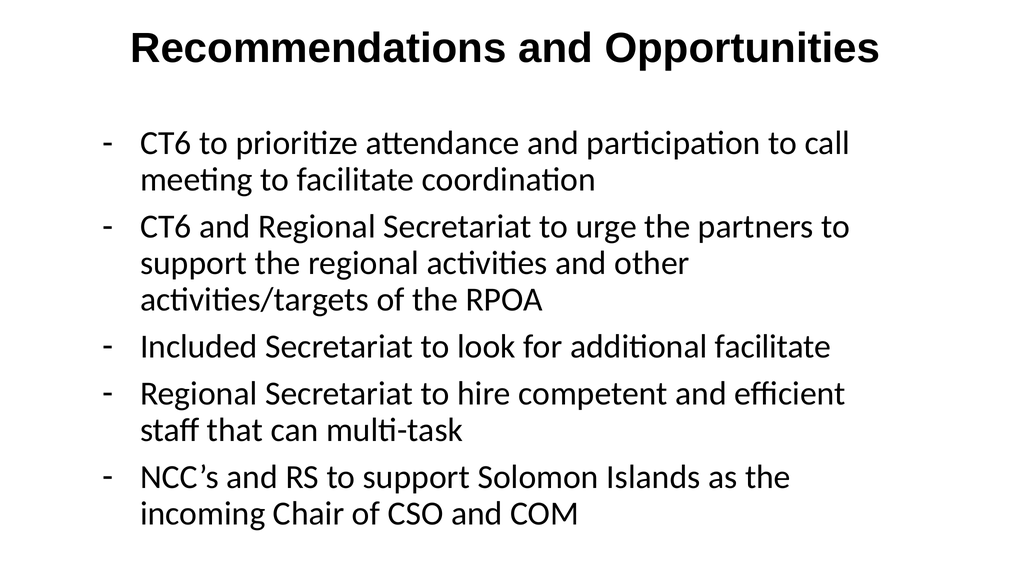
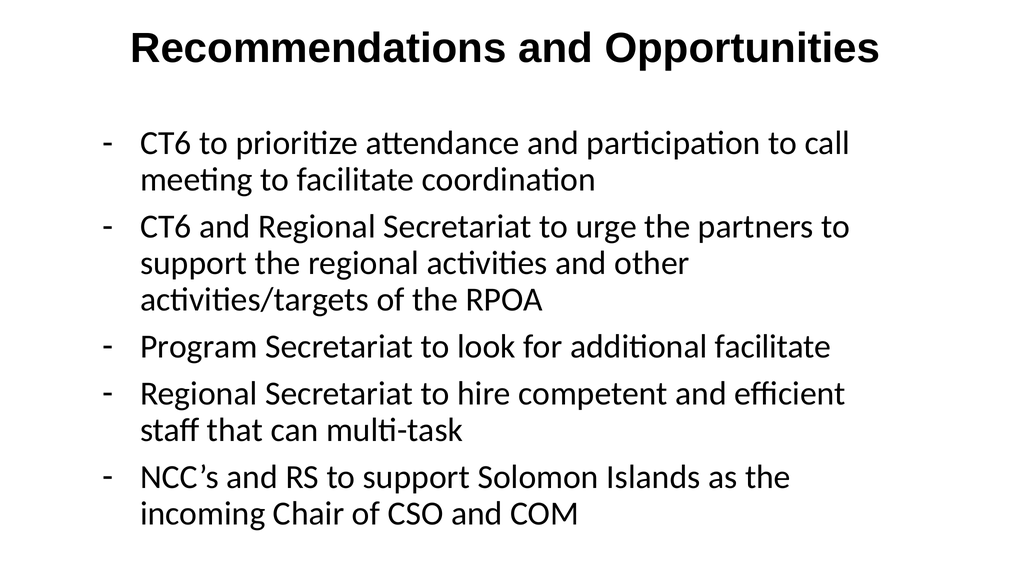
Included: Included -> Program
